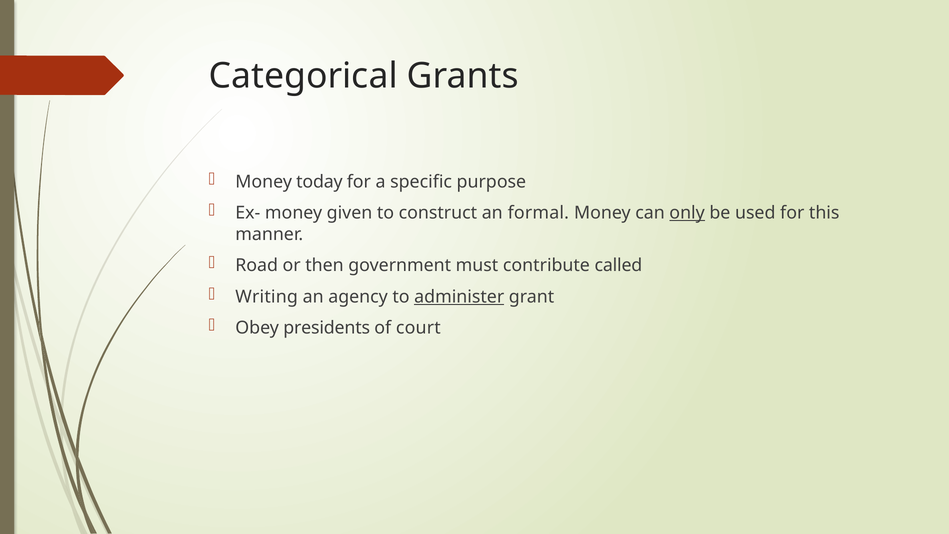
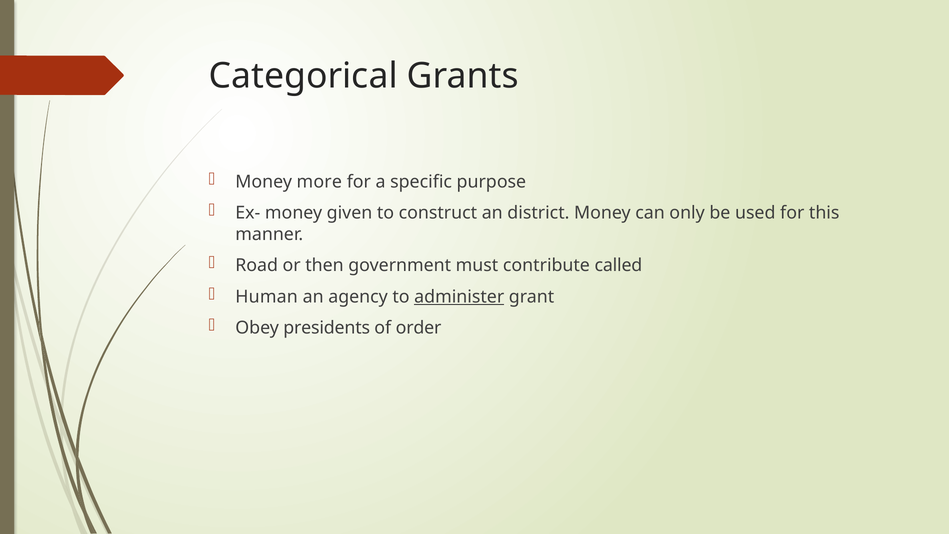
today: today -> more
formal: formal -> district
only underline: present -> none
Writing: Writing -> Human
court: court -> order
